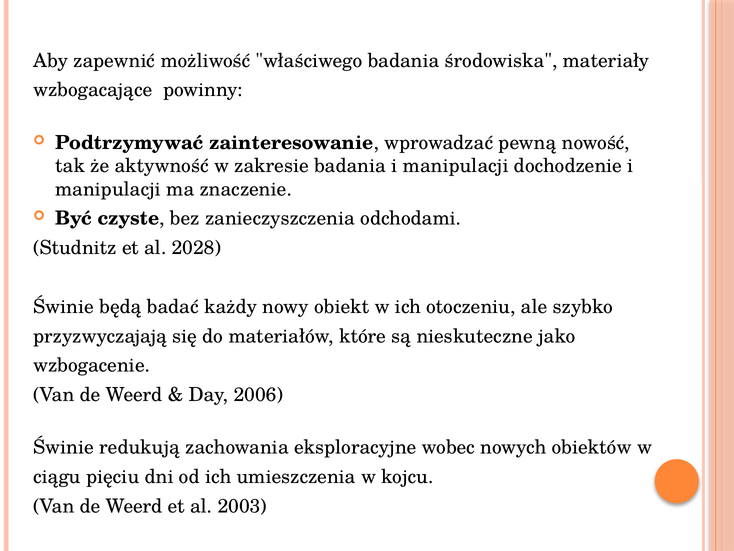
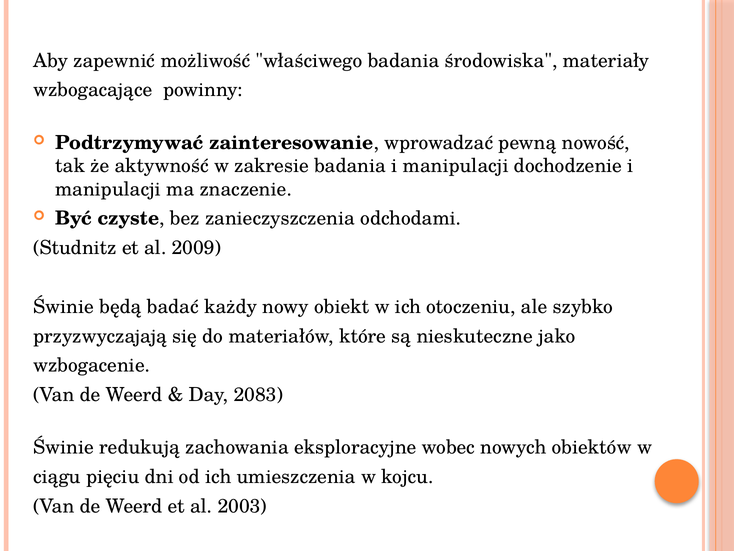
2028: 2028 -> 2009
2006: 2006 -> 2083
